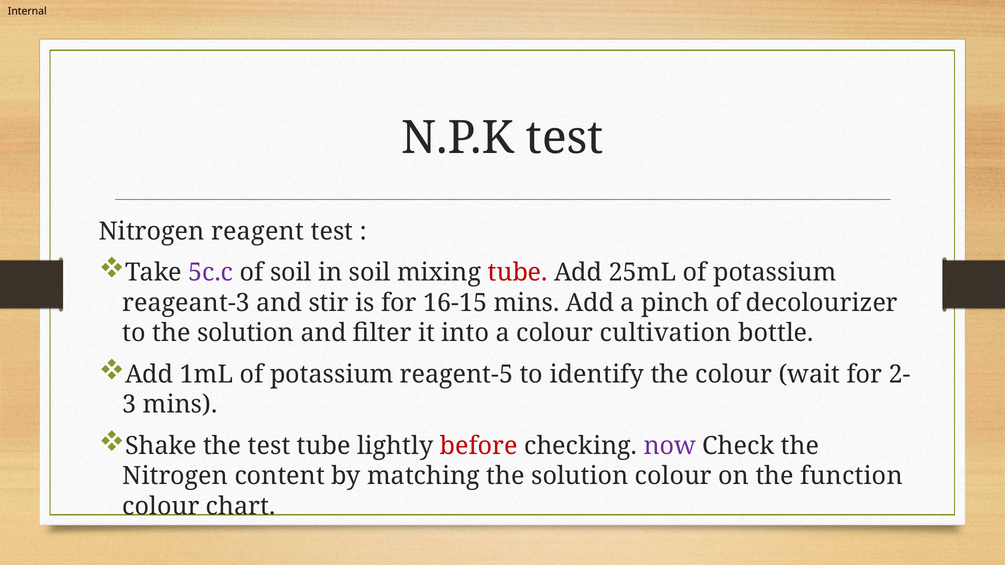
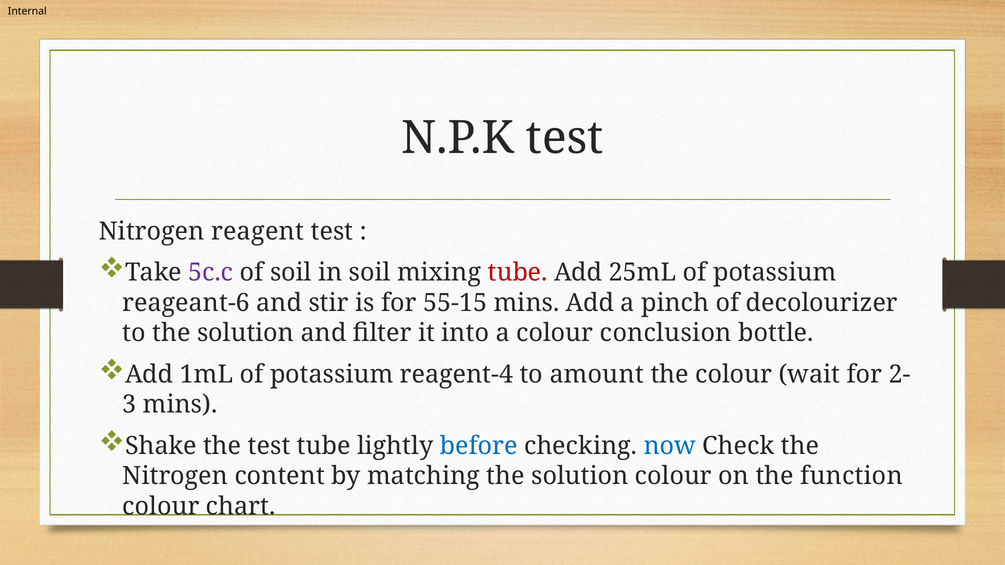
reageant-3: reageant-3 -> reageant-6
16-15: 16-15 -> 55-15
cultivation: cultivation -> conclusion
reagent-5: reagent-5 -> reagent-4
identify: identify -> amount
before colour: red -> blue
now colour: purple -> blue
